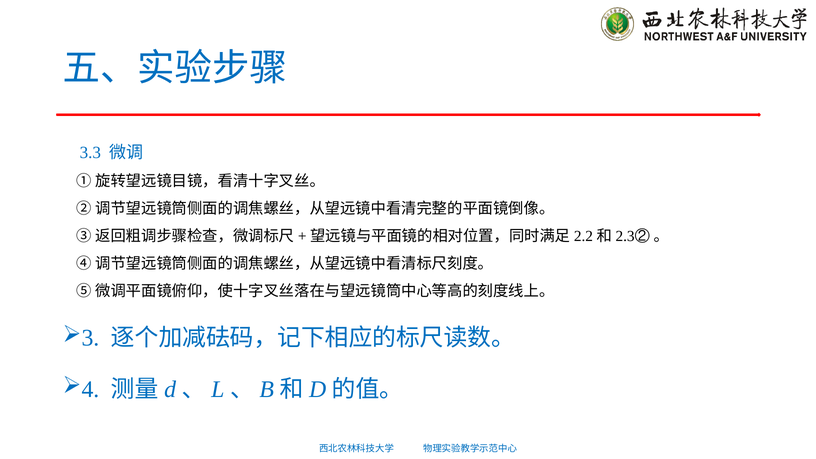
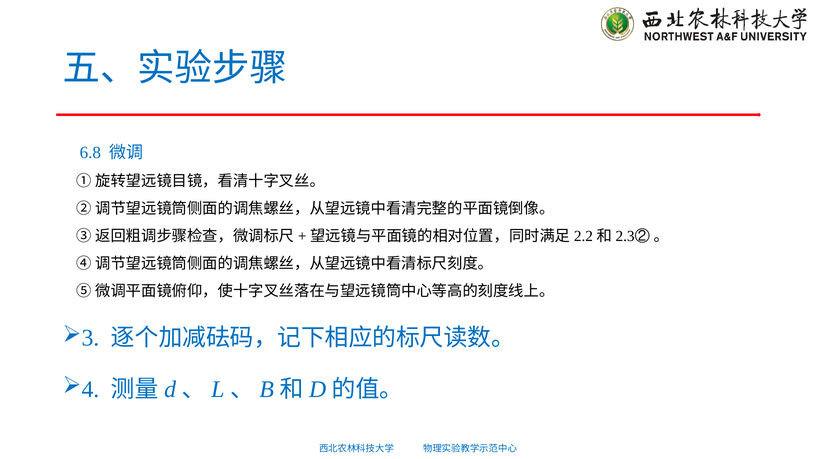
3.3: 3.3 -> 6.8
